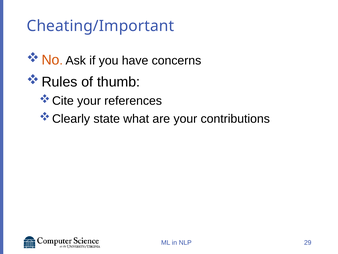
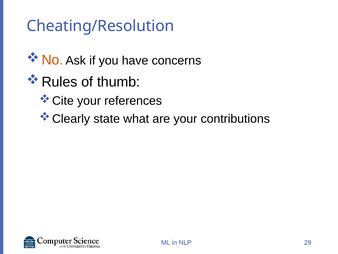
Cheating/Important: Cheating/Important -> Cheating/Resolution
